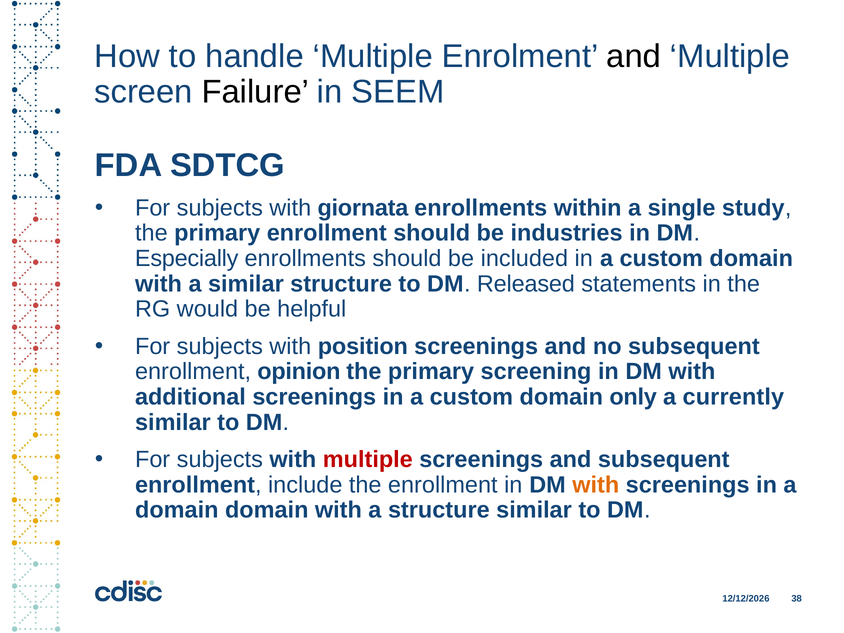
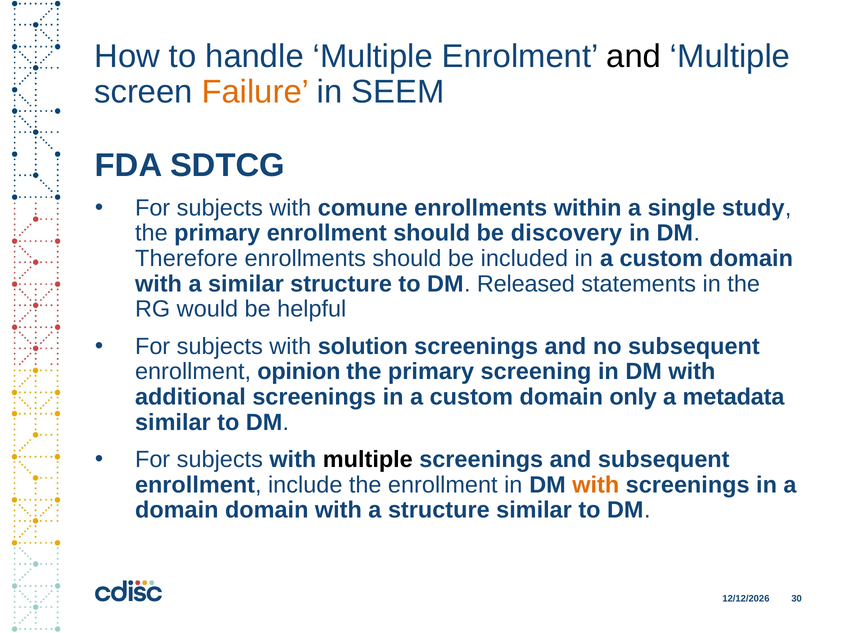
Failure colour: black -> orange
giornata: giornata -> comune
industries: industries -> discovery
Especially: Especially -> Therefore
position: position -> solution
currently: currently -> metadata
multiple at (368, 459) colour: red -> black
38: 38 -> 30
